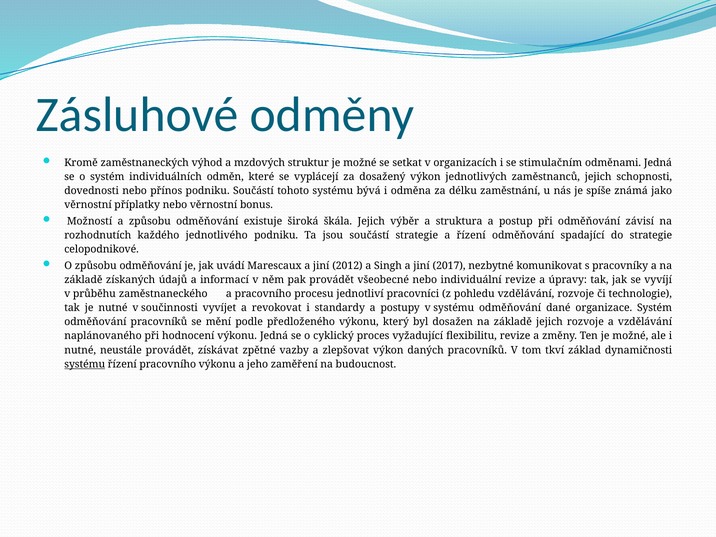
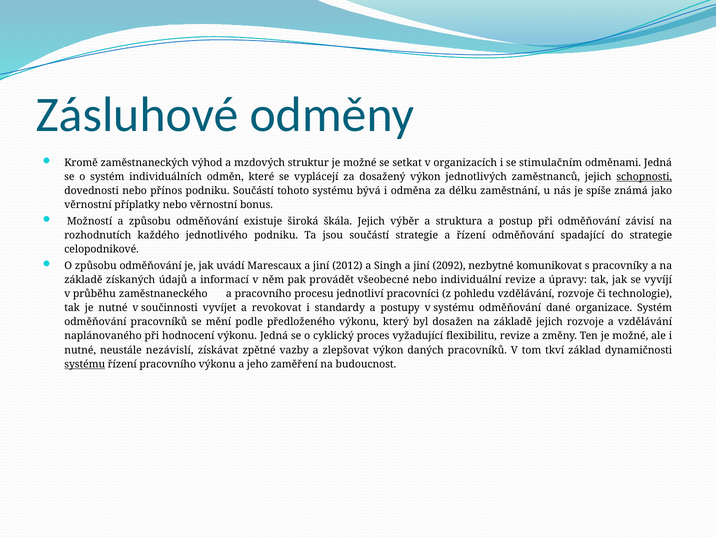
schopnosti underline: none -> present
2017: 2017 -> 2092
neustále provádět: provádět -> nezávislí
